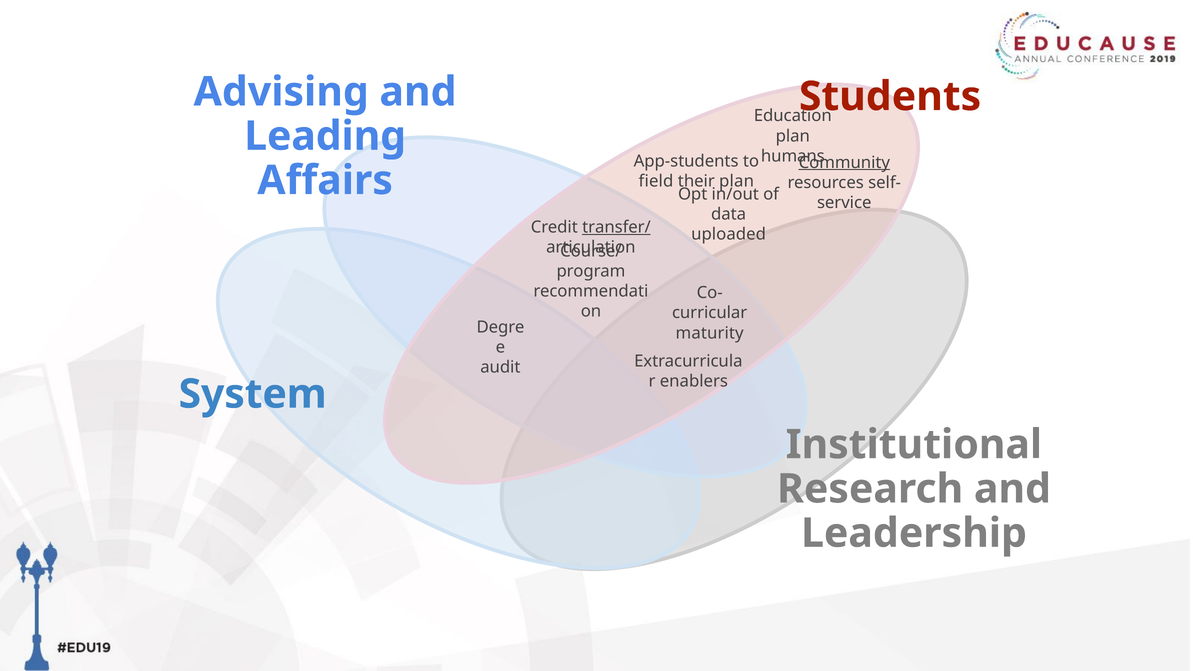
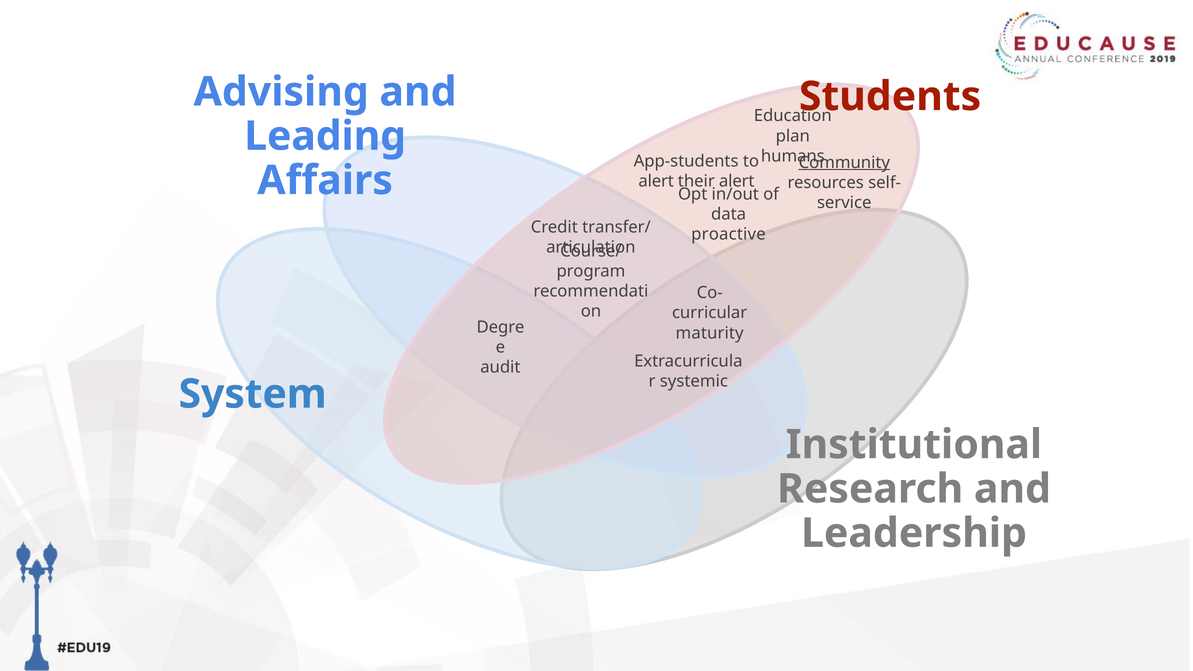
field at (656, 181): field -> alert
their plan: plan -> alert
transfer/ underline: present -> none
uploaded: uploaded -> proactive
enablers: enablers -> systemic
